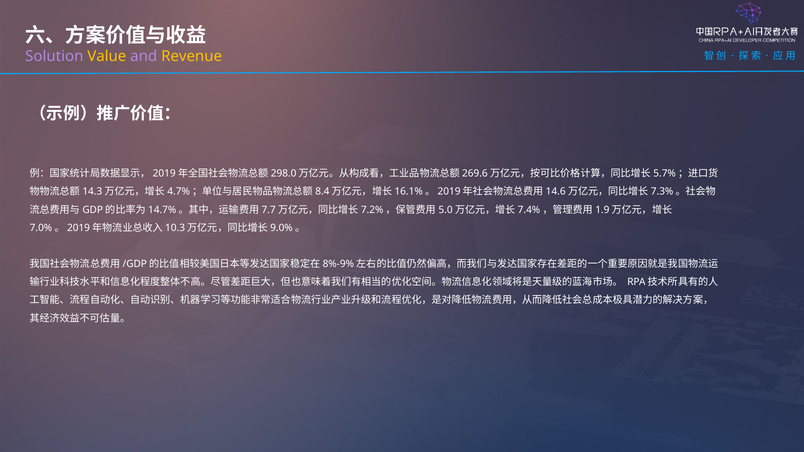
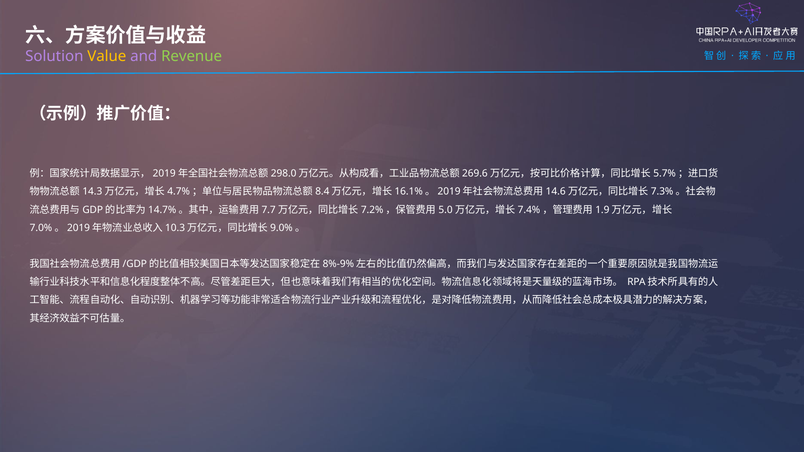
Revenue colour: yellow -> light green
